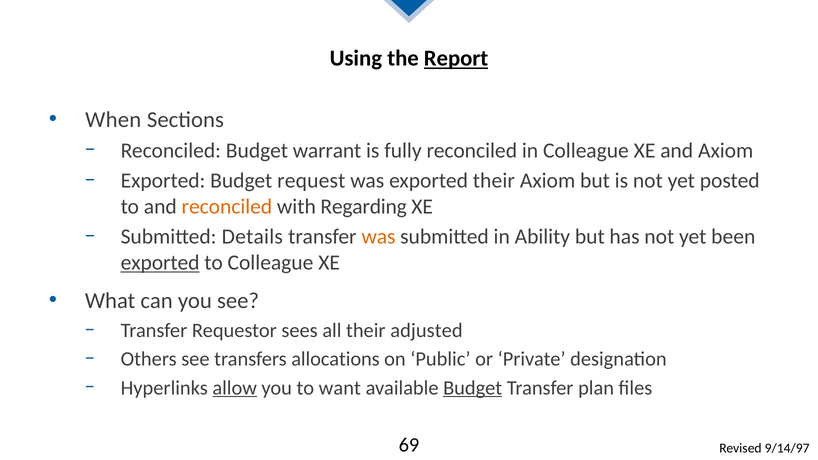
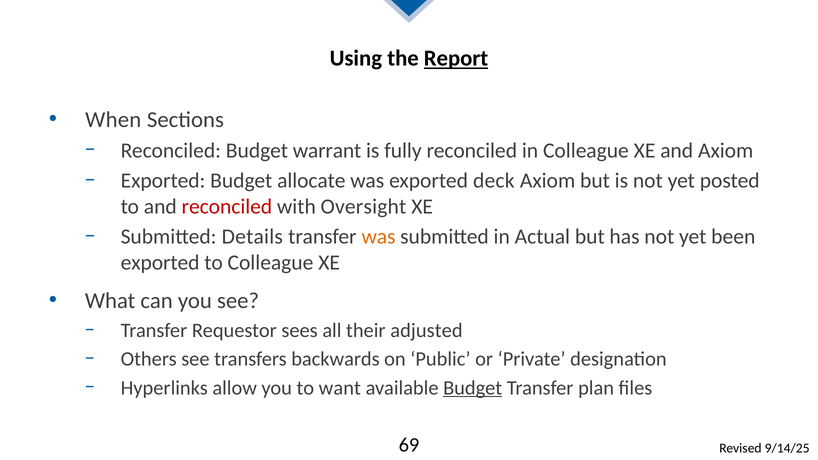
request: request -> allocate
exported their: their -> deck
reconciled at (227, 207) colour: orange -> red
Regarding: Regarding -> Oversight
Ability: Ability -> Actual
exported at (160, 263) underline: present -> none
allocations: allocations -> backwards
allow underline: present -> none
9/14/97: 9/14/97 -> 9/14/25
